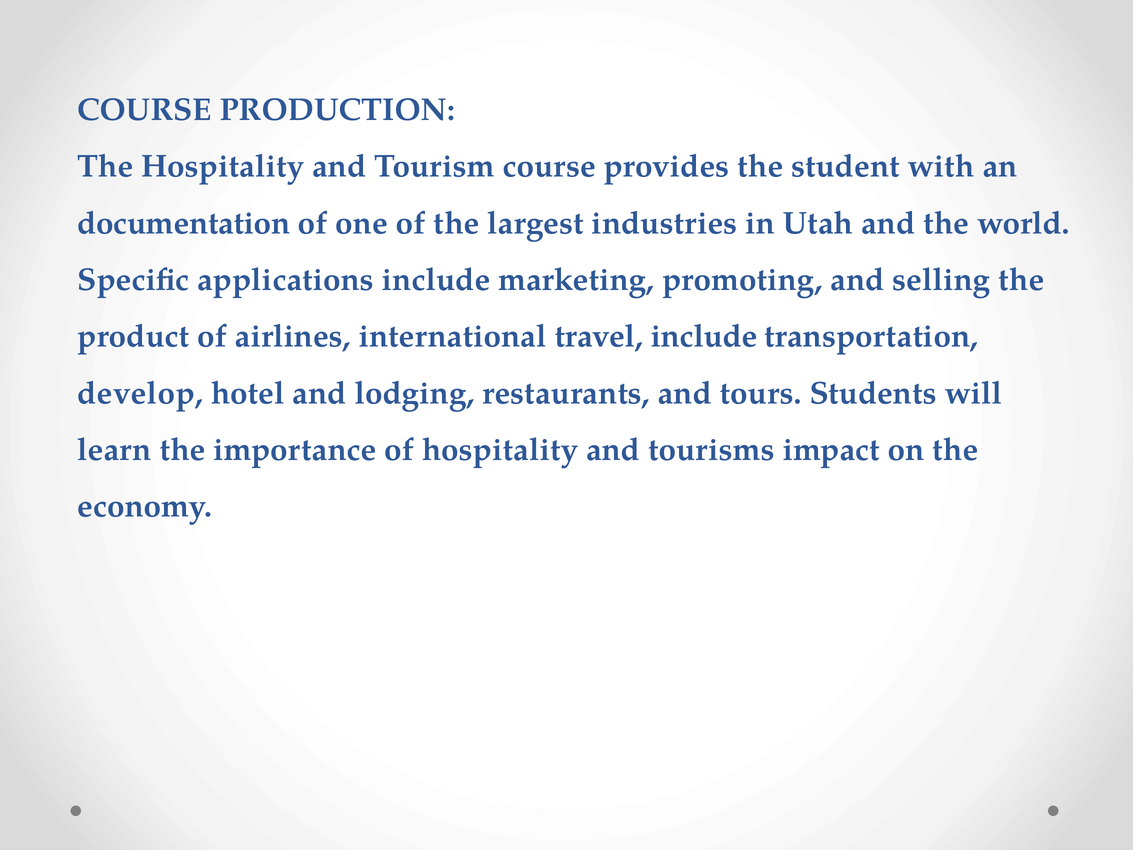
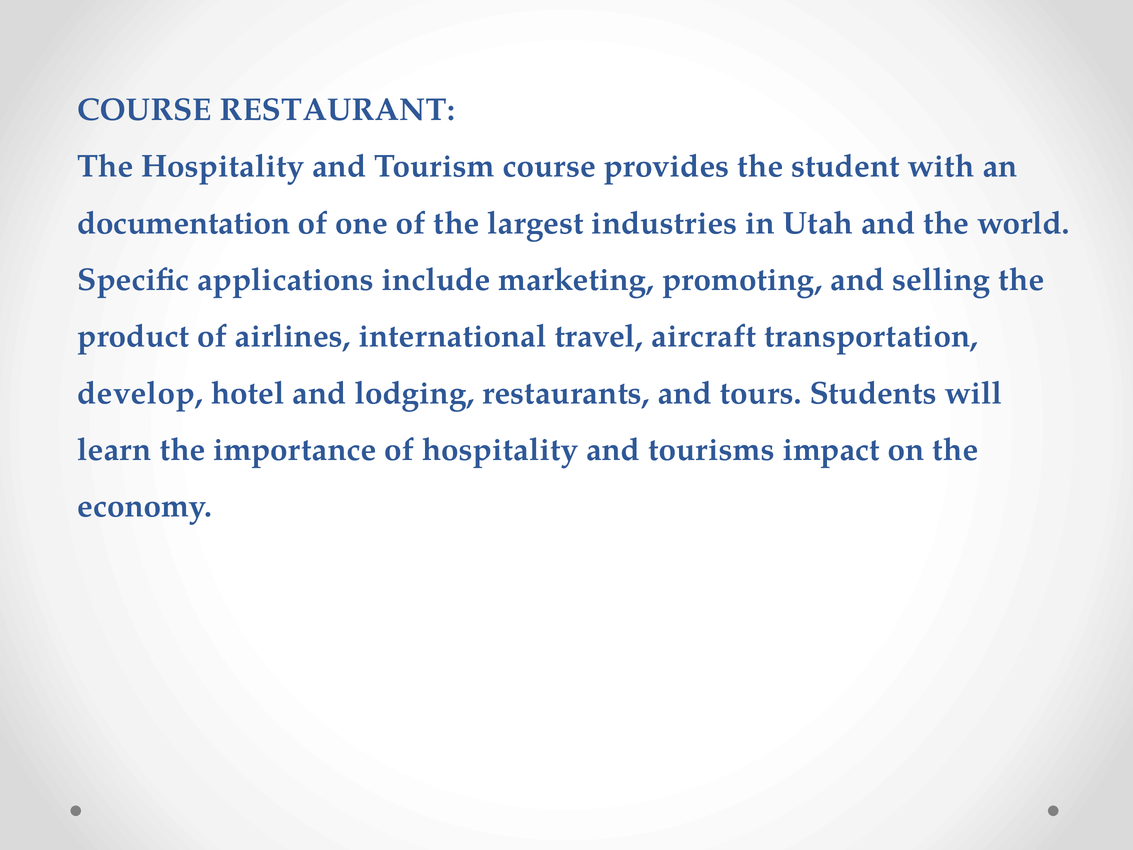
PRODUCTION: PRODUCTION -> RESTAURANT
travel include: include -> aircraft
